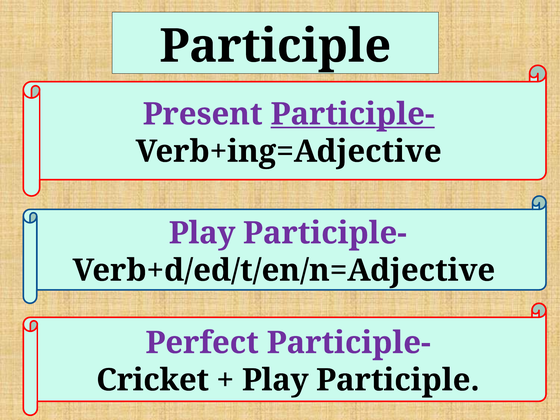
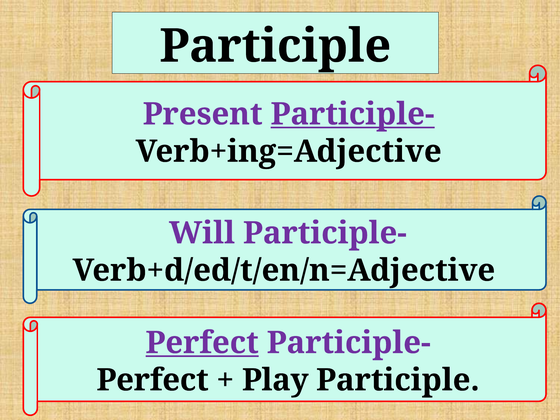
Play at (202, 233): Play -> Will
Perfect at (202, 343) underline: none -> present
Cricket at (153, 380): Cricket -> Perfect
